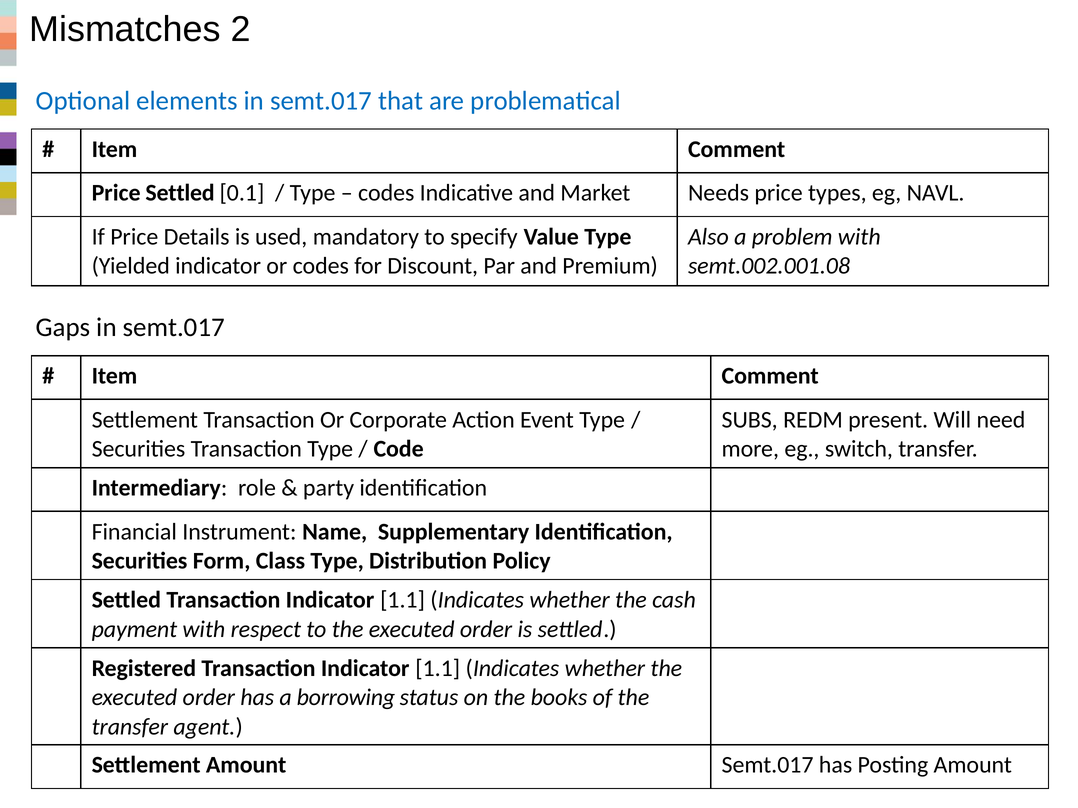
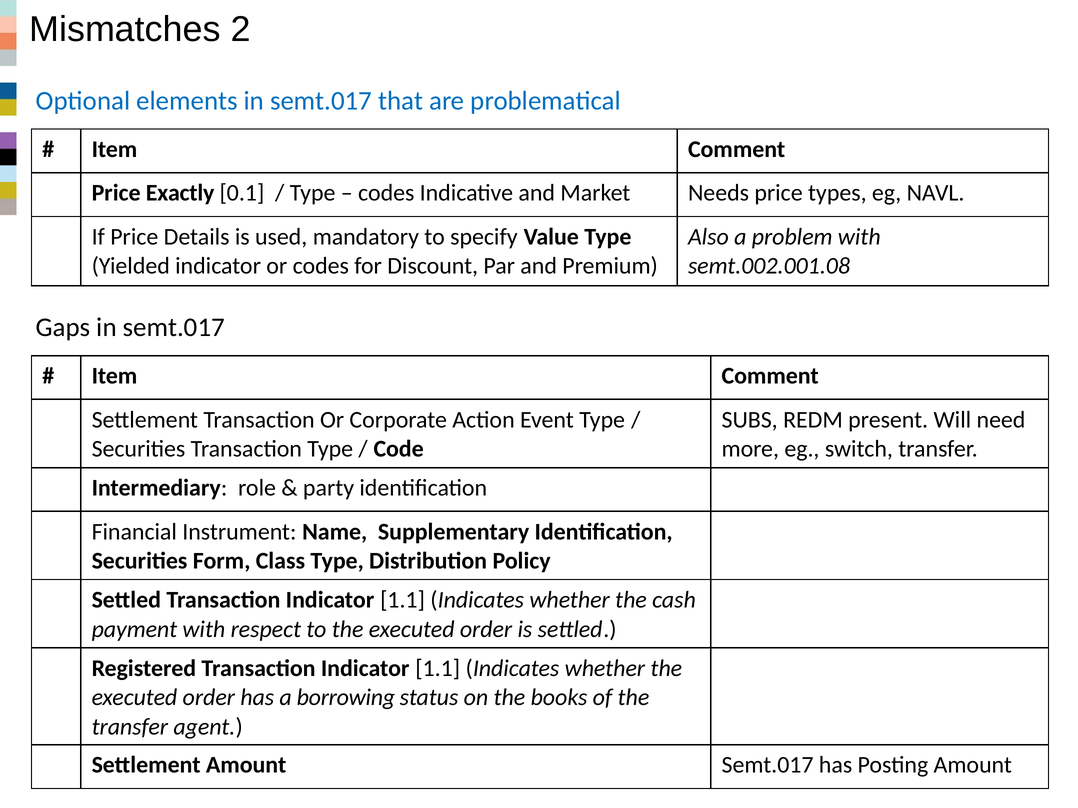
Price Settled: Settled -> Exactly
